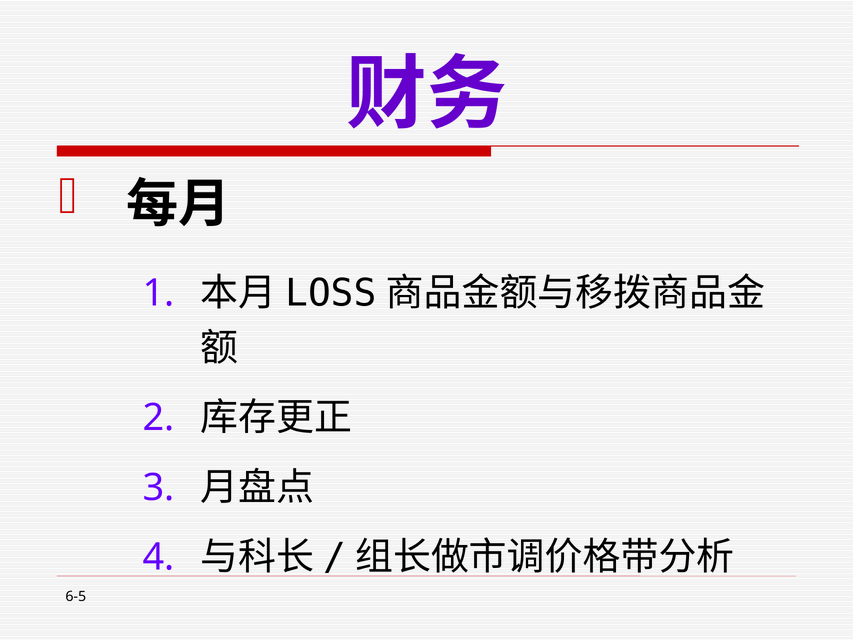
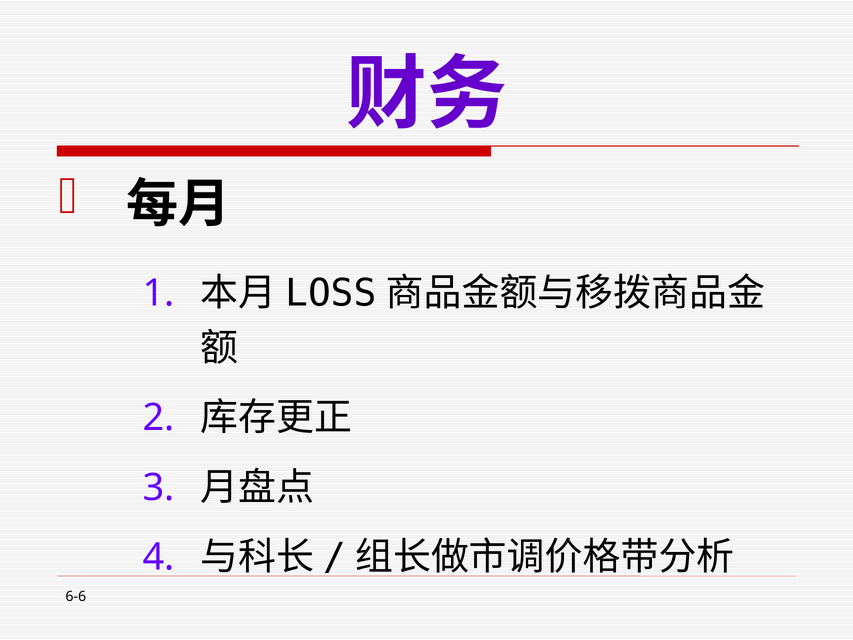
6-5: 6-5 -> 6-6
